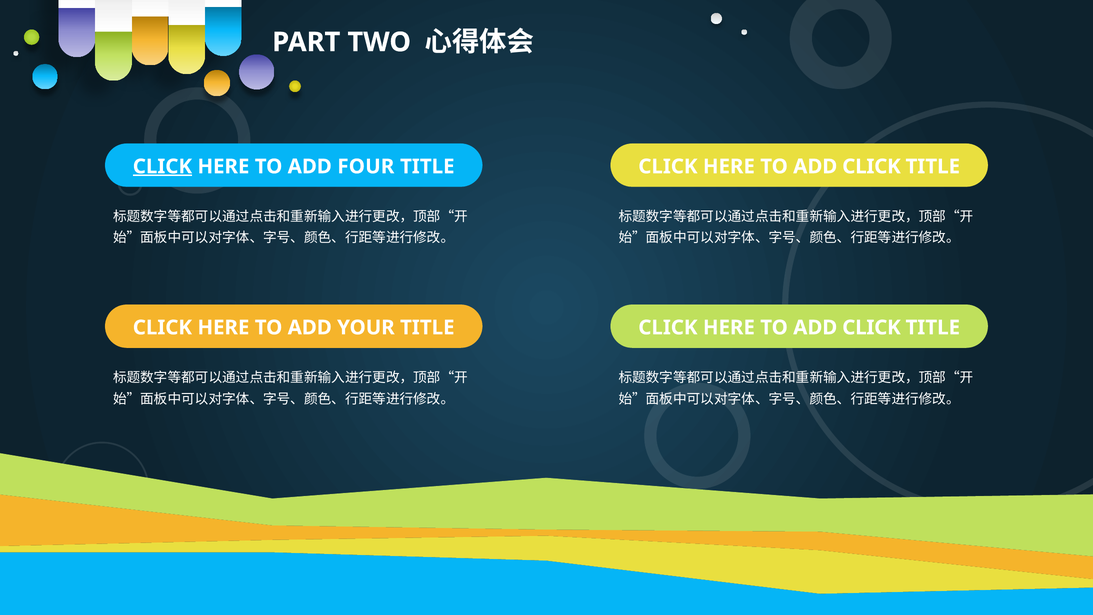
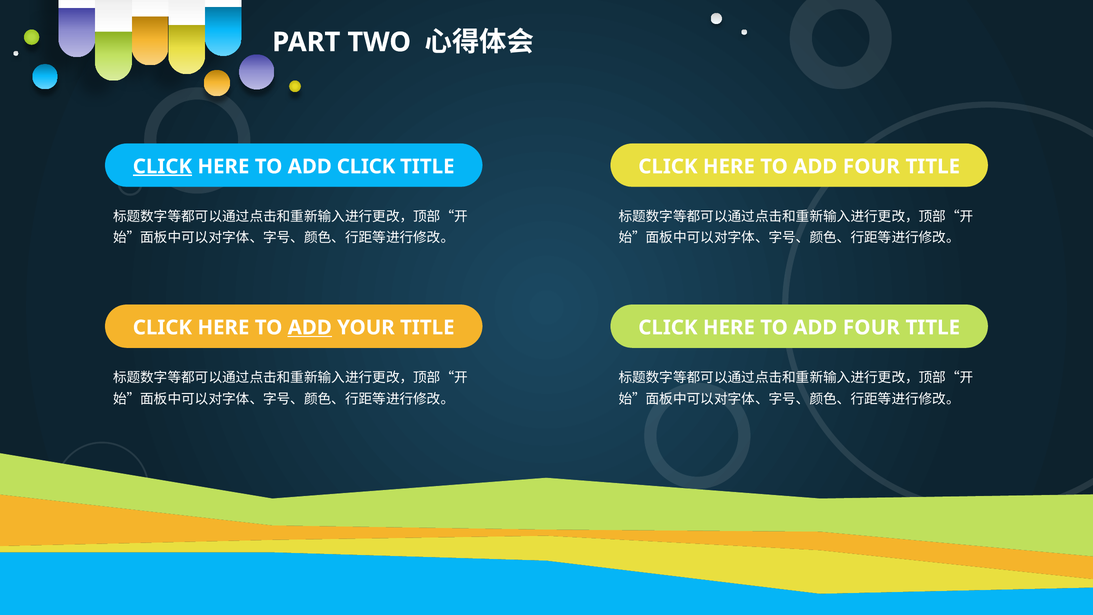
ADD FOUR: FOUR -> CLICK
CLICK at (871, 166): CLICK -> FOUR
ADD at (310, 327) underline: none -> present
CLICK at (871, 327): CLICK -> FOUR
